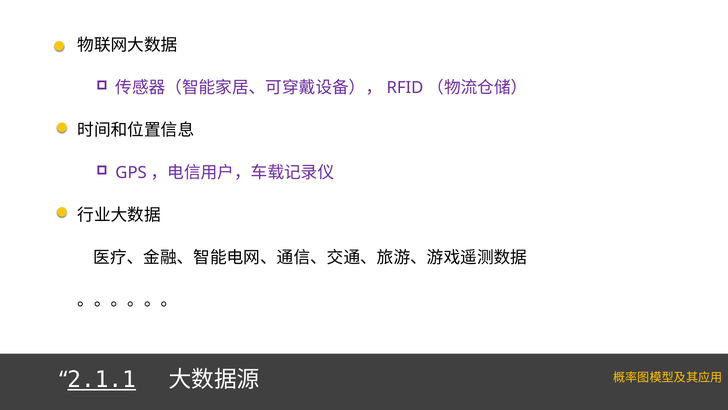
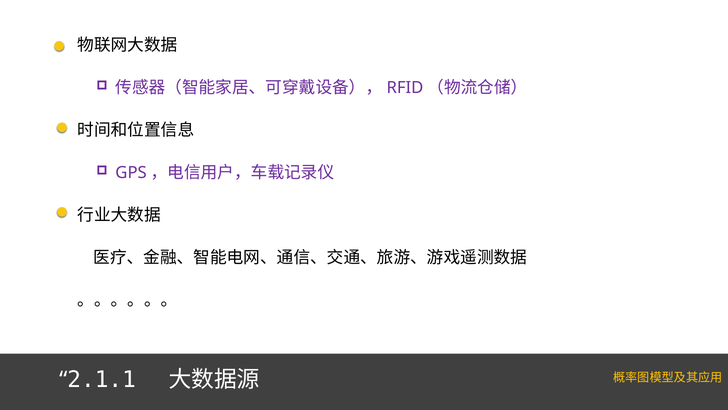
2.1.1 underline: present -> none
